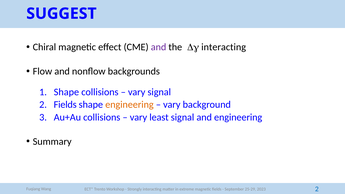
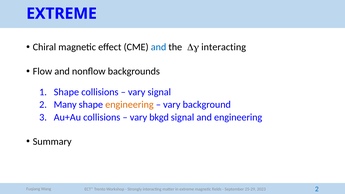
SUGGEST at (61, 14): SUGGEST -> EXTREME
and at (159, 47) colour: purple -> blue
2 Fields: Fields -> Many
least: least -> bkgd
